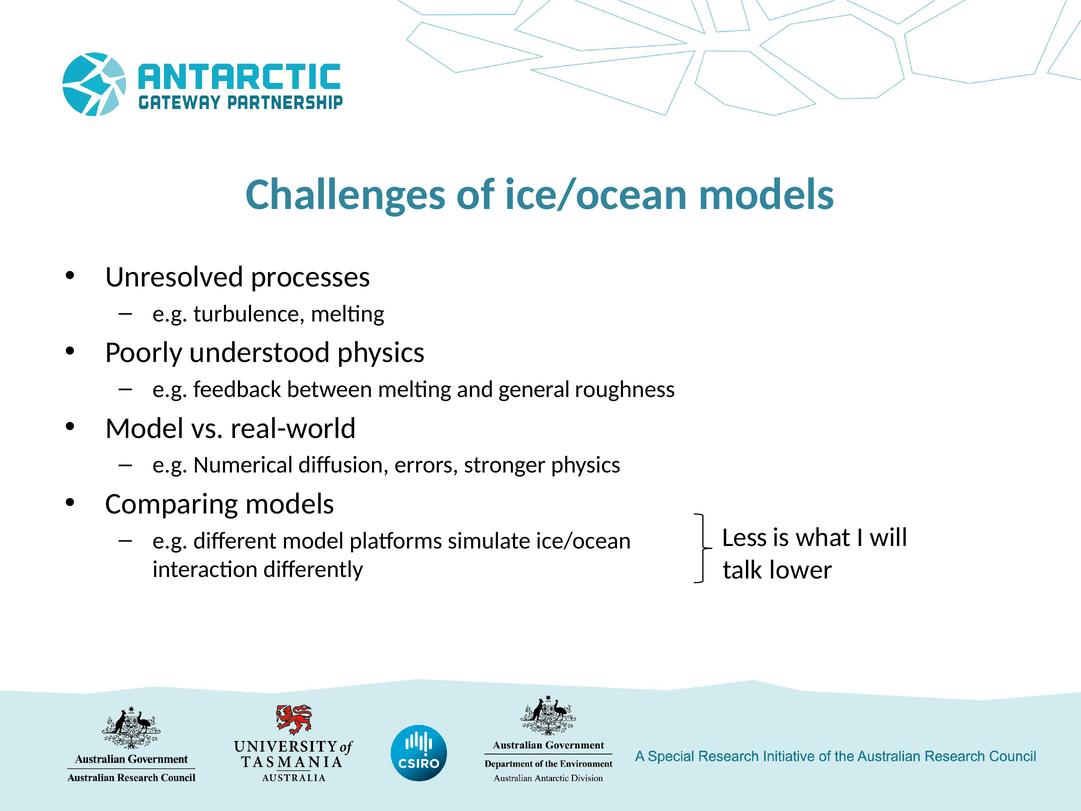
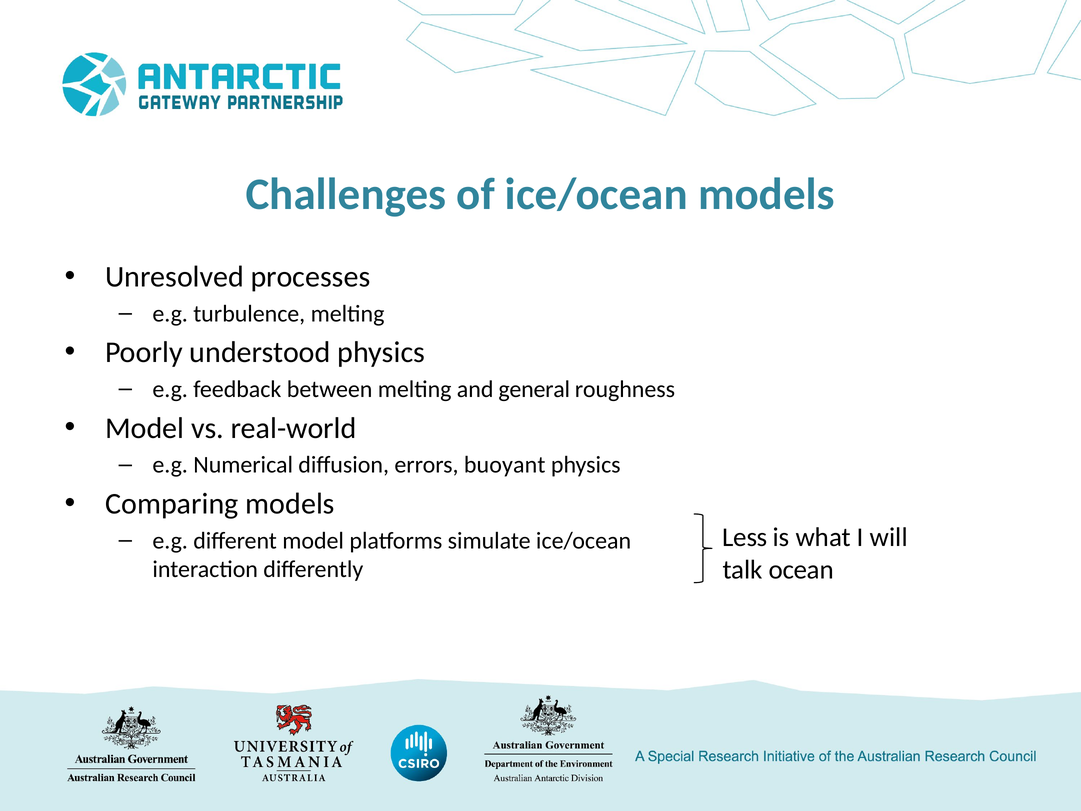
stronger: stronger -> buoyant
lower: lower -> ocean
